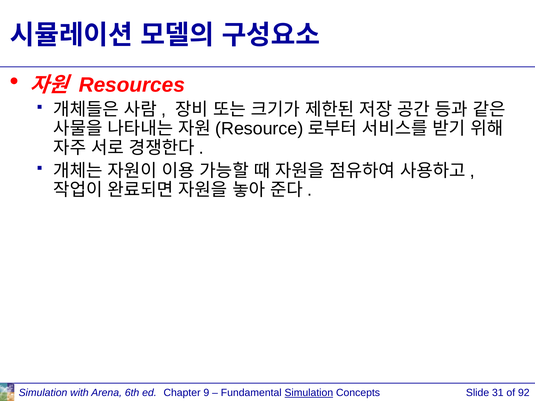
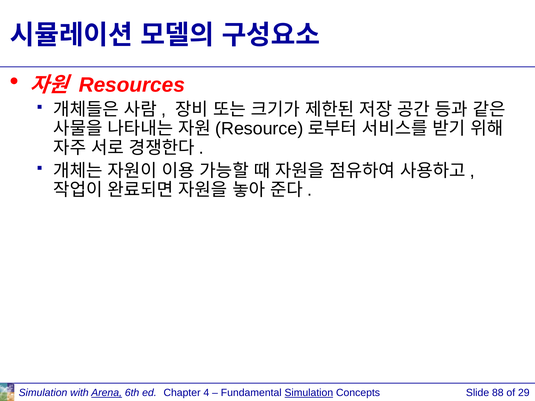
Arena underline: none -> present
9: 9 -> 4
31: 31 -> 88
92: 92 -> 29
